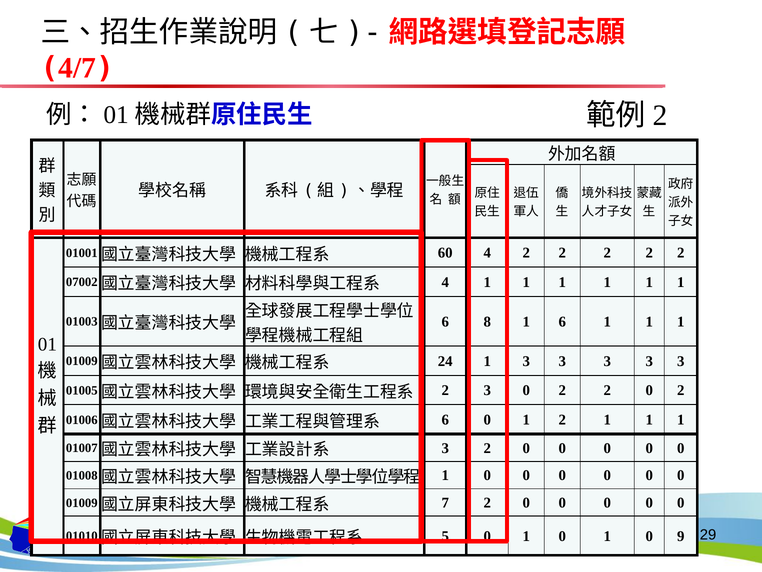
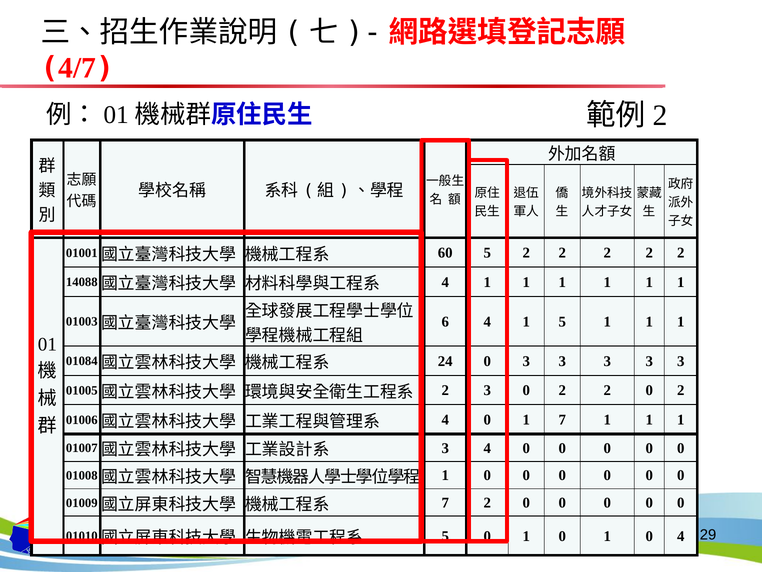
60 4: 4 -> 5
07002: 07002 -> 14088
6 8: 8 -> 4
1 6: 6 -> 5
01009 at (82, 361): 01009 -> 01084
24 1: 1 -> 0
6 at (445, 419): 6 -> 4
1 2: 2 -> 7
3 2: 2 -> 4
0 9: 9 -> 4
